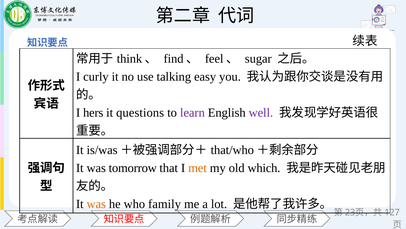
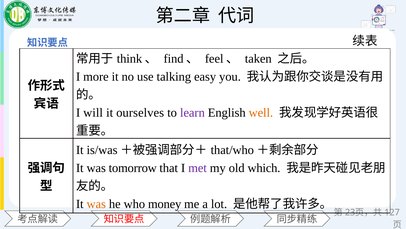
sugar: sugar -> taken
curly: curly -> more
hers: hers -> will
questions: questions -> ourselves
well colour: purple -> orange
met colour: orange -> purple
family: family -> money
